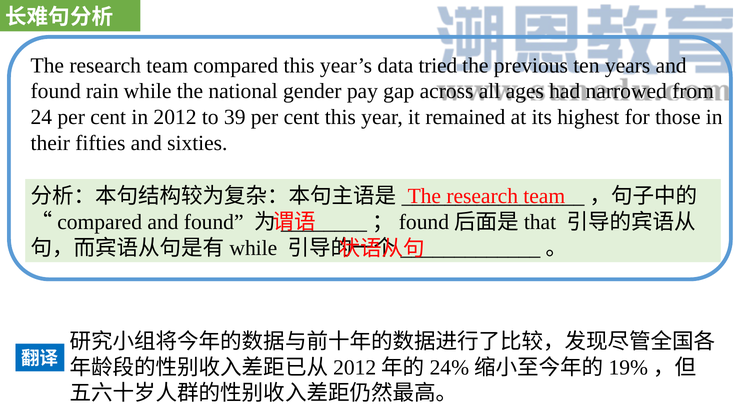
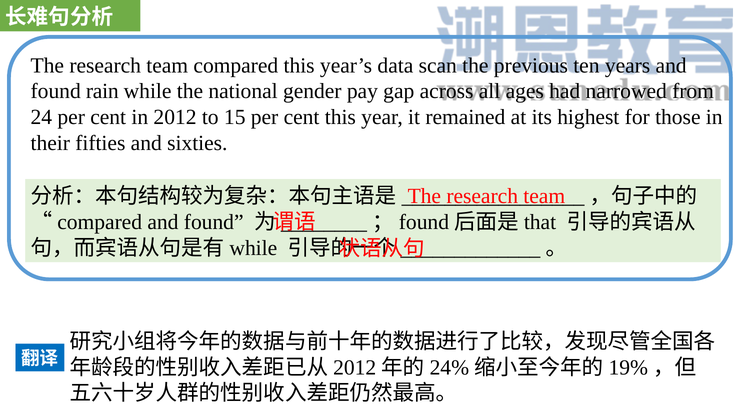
tried: tried -> scan
39: 39 -> 15
